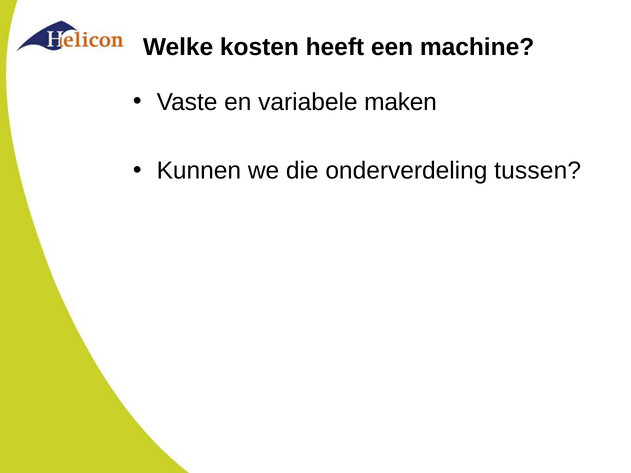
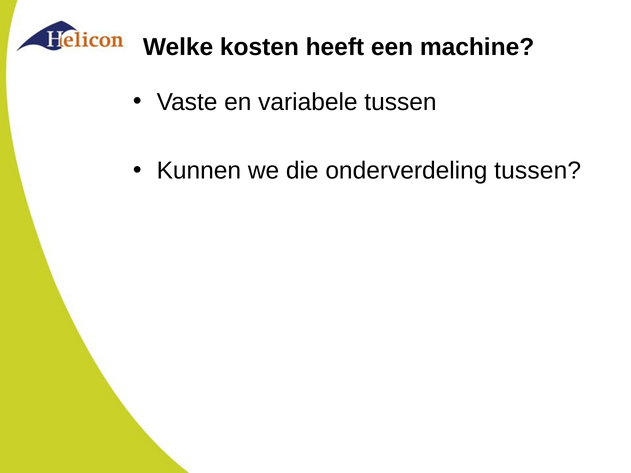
variabele maken: maken -> tussen
